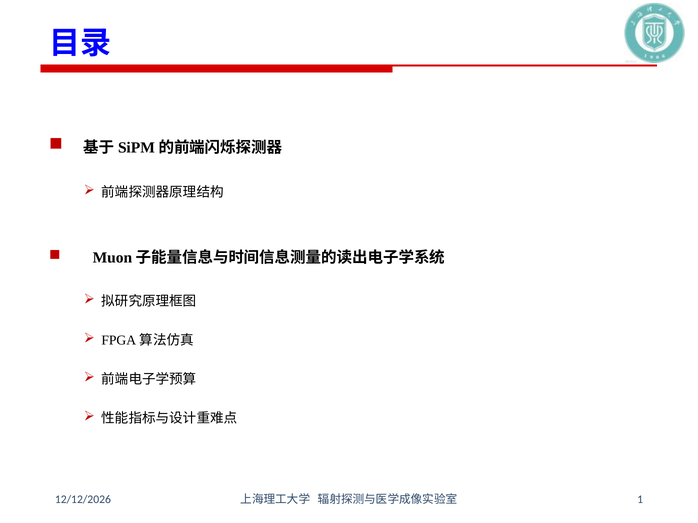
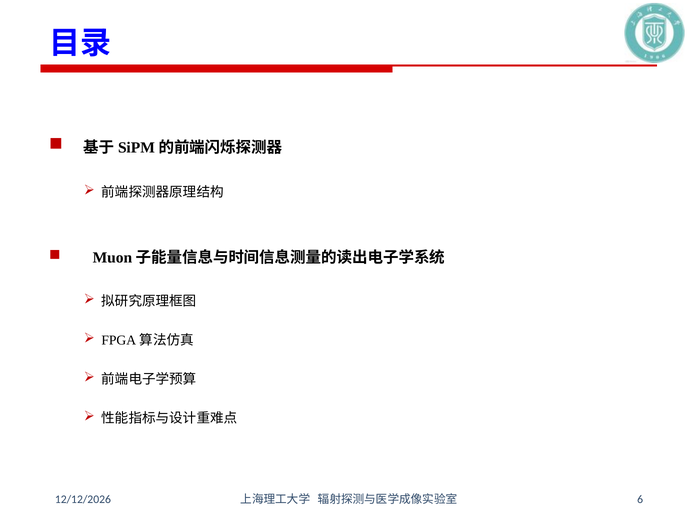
1: 1 -> 6
